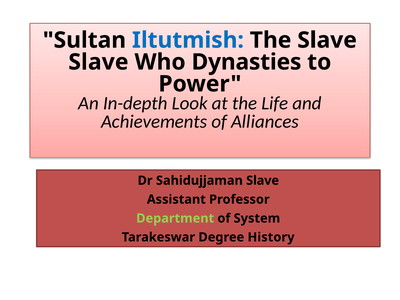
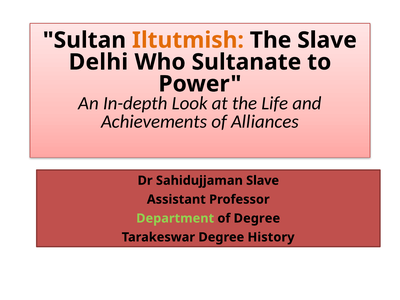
Iltutmish colour: blue -> orange
Slave at (98, 62): Slave -> Delhi
Dynasties: Dynasties -> Sultanate
of System: System -> Degree
